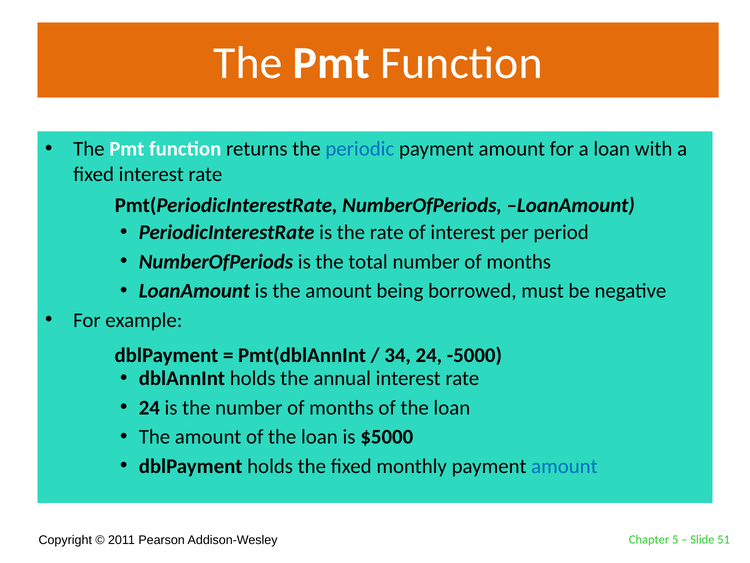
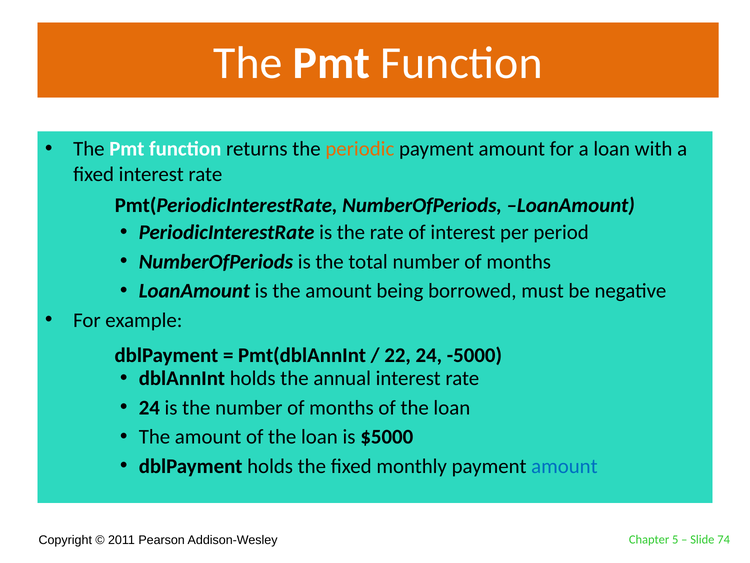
periodic colour: blue -> orange
34: 34 -> 22
51: 51 -> 74
